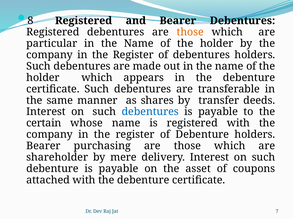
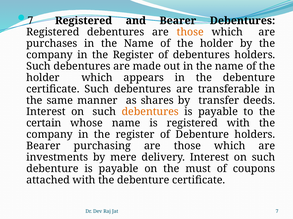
8 at (30, 21): 8 -> 7
particular: particular -> purchases
debentures at (150, 112) colour: blue -> orange
shareholder: shareholder -> investments
asset: asset -> must
